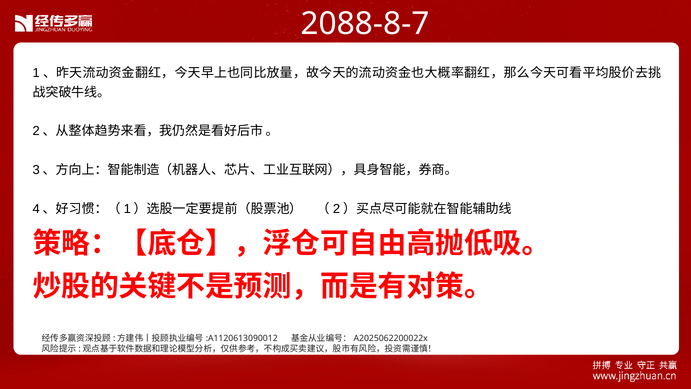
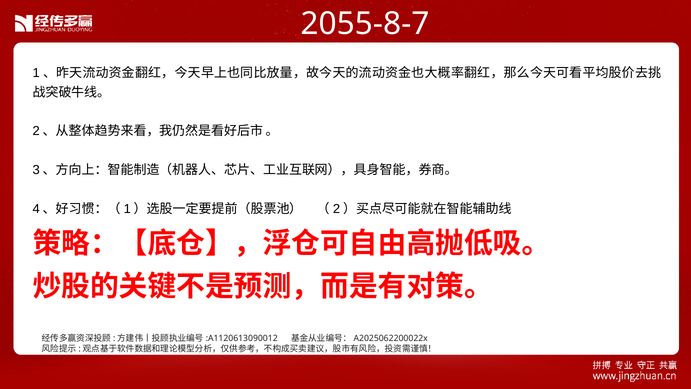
2088-8-7: 2088-8-7 -> 2055-8-7
